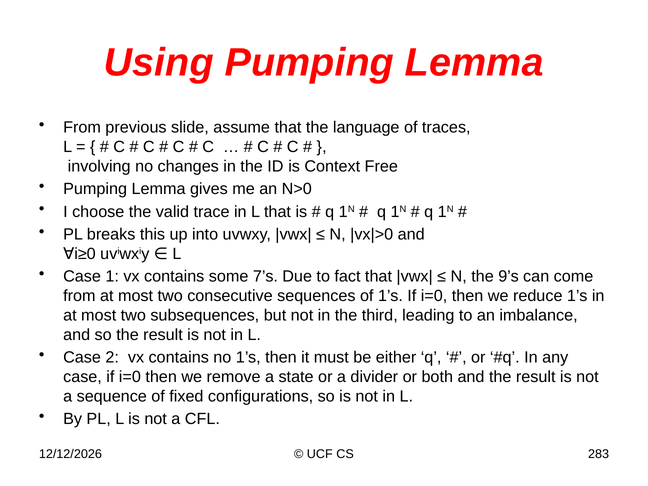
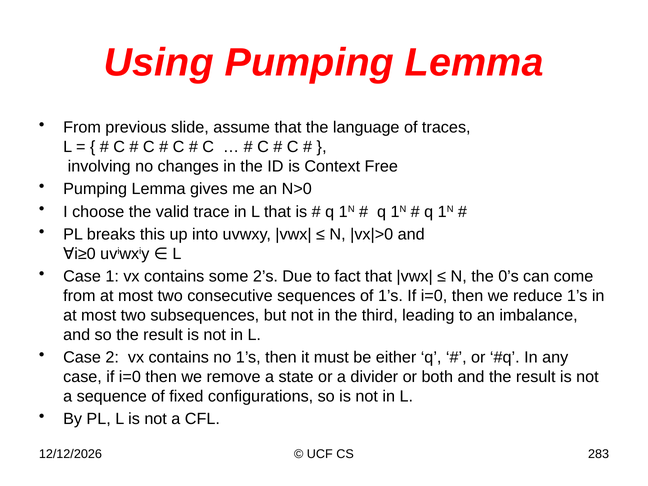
7’s: 7’s -> 2’s
9’s: 9’s -> 0’s
